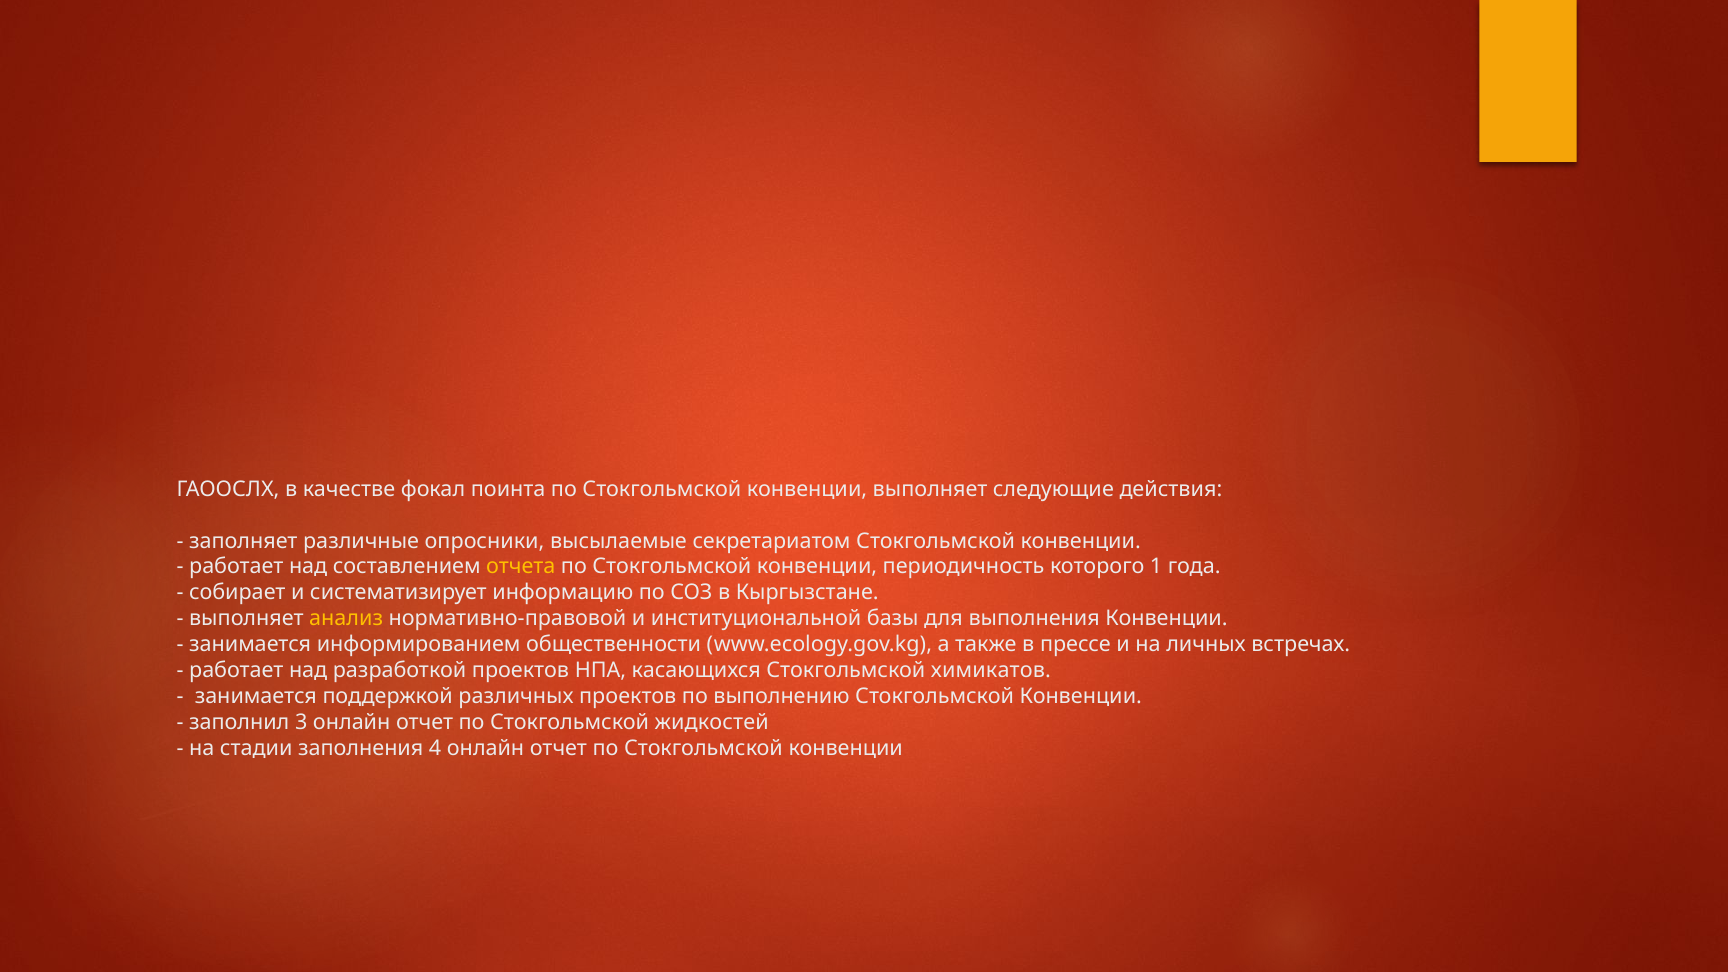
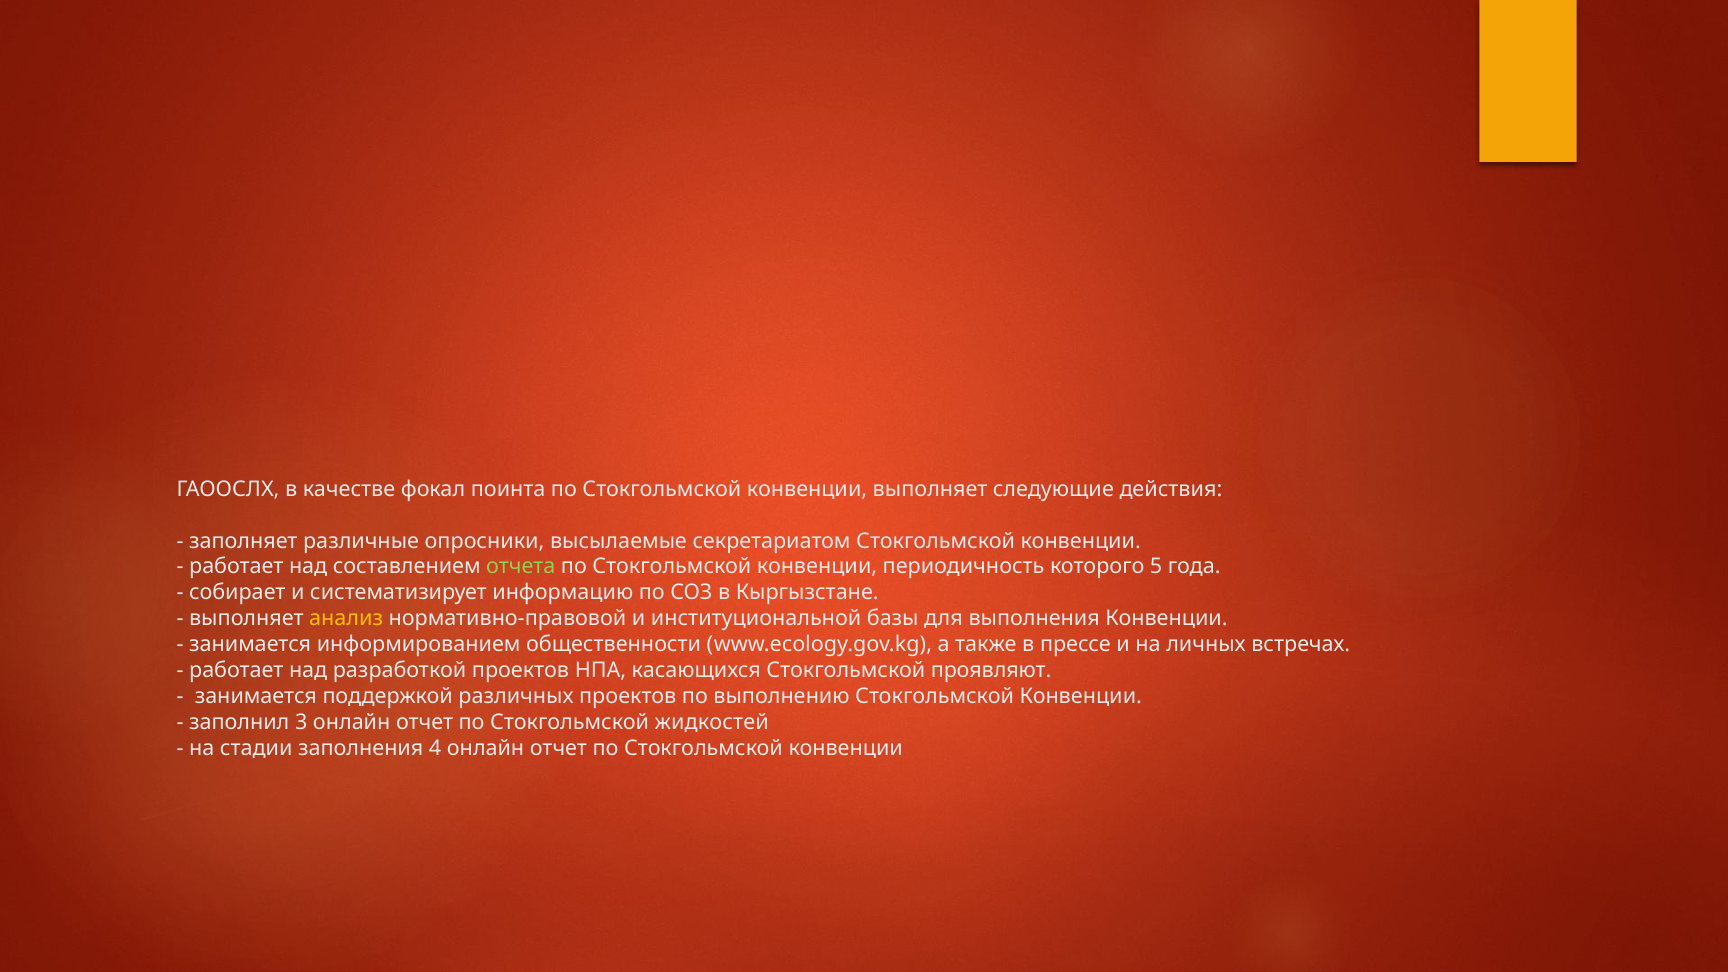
отчета colour: yellow -> light green
1: 1 -> 5
химикатов: химикатов -> проявляют
